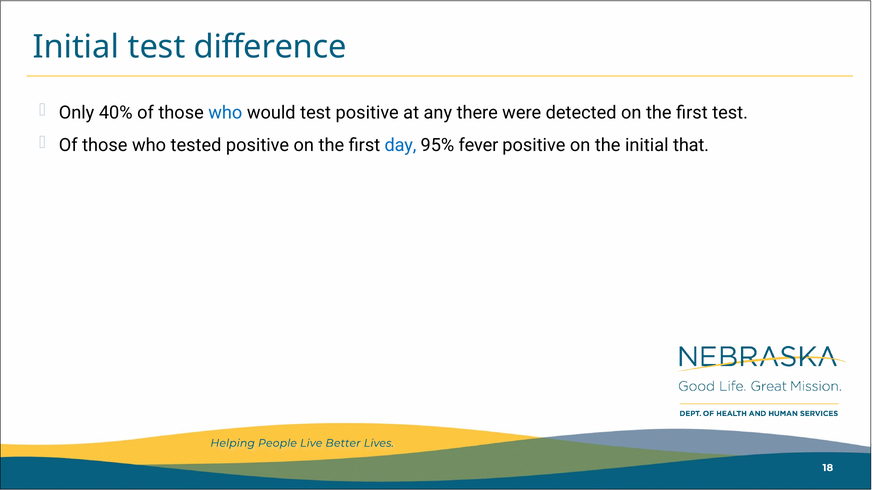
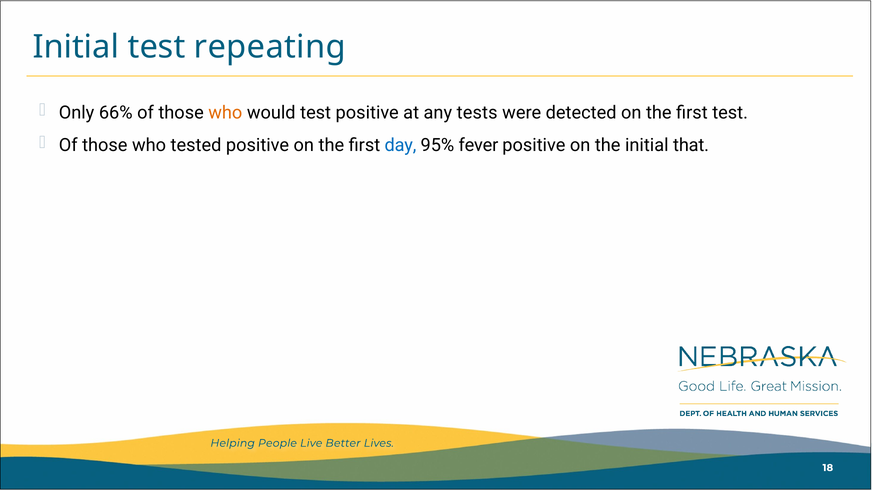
difference: difference -> repeating
40%: 40% -> 66%
who at (225, 113) colour: blue -> orange
there: there -> tests
